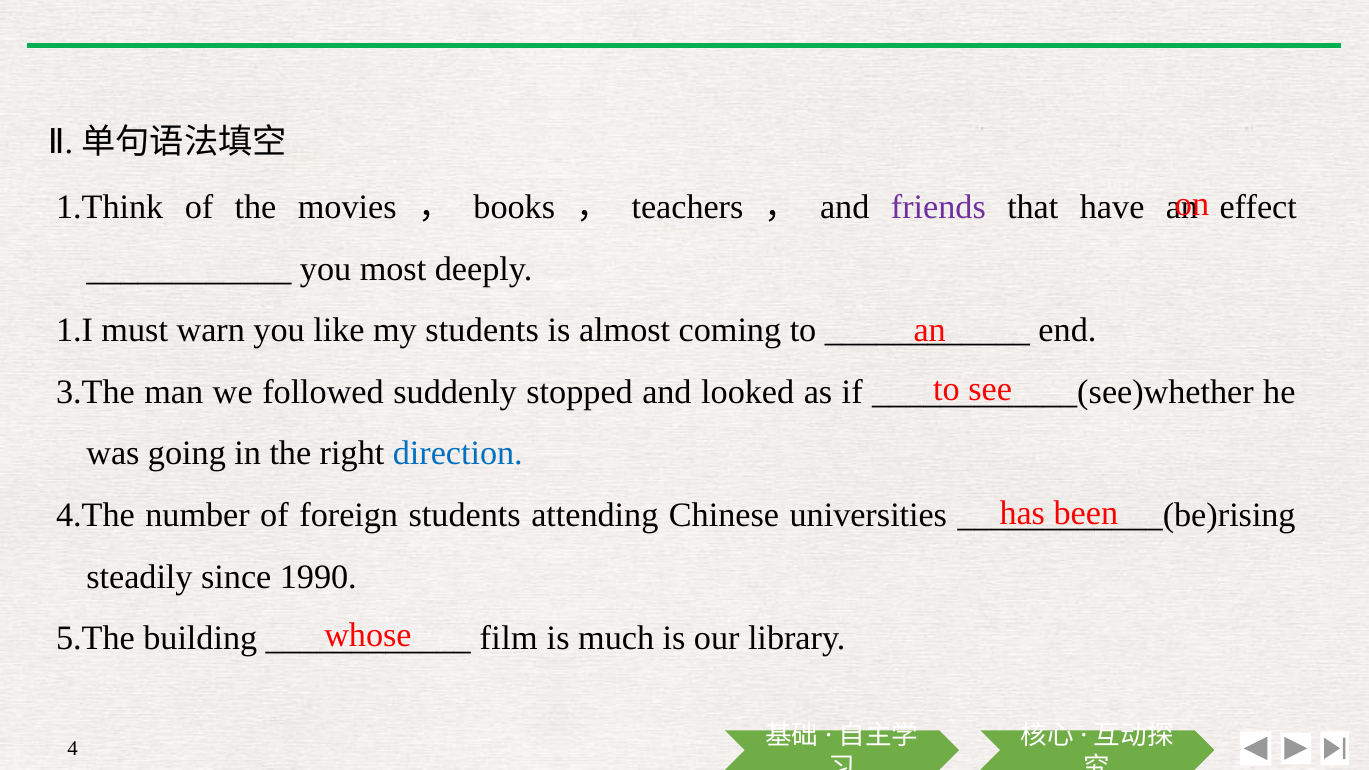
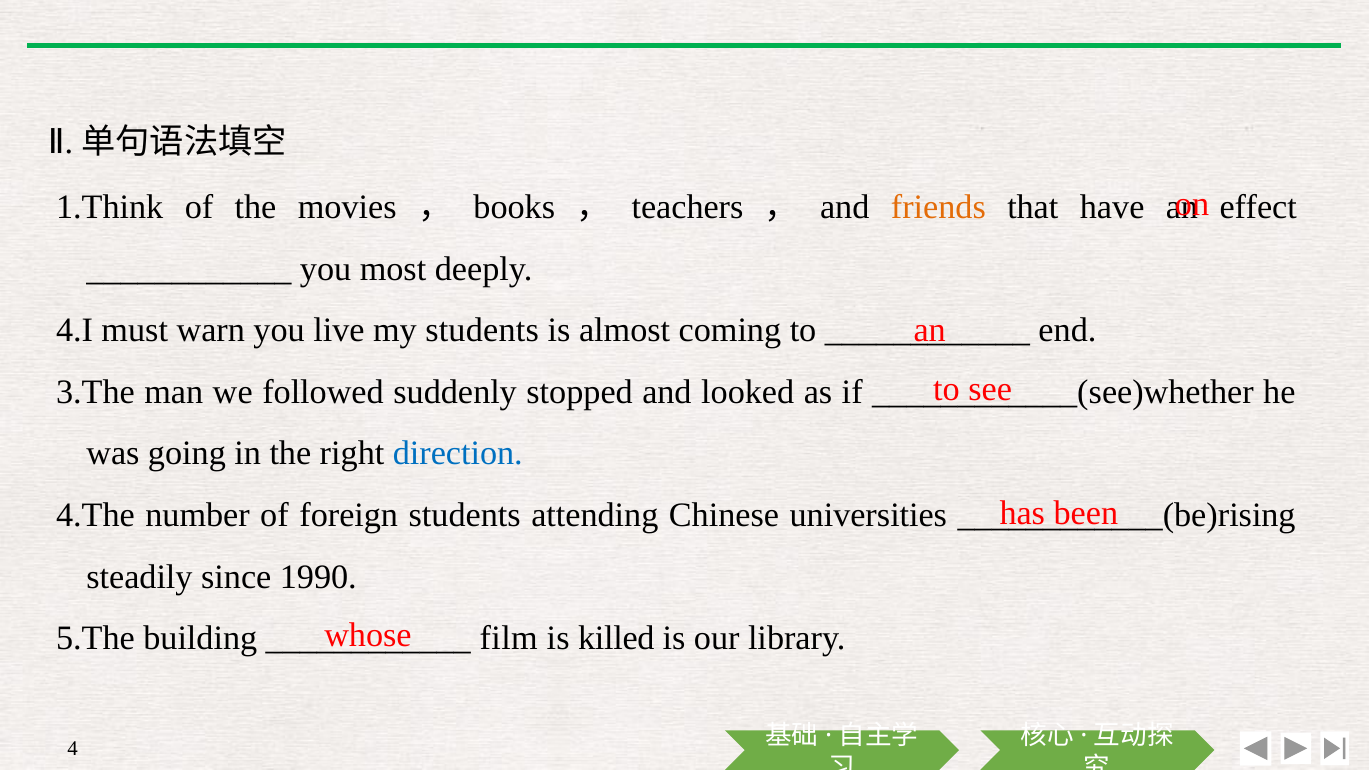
friends colour: purple -> orange
1.I: 1.I -> 4.I
like: like -> live
much: much -> killed
